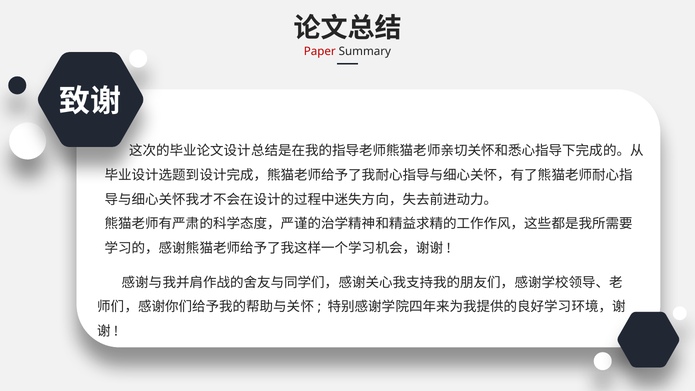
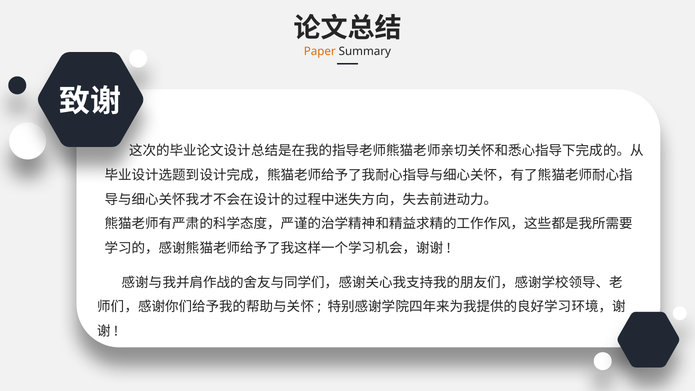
Paper colour: red -> orange
